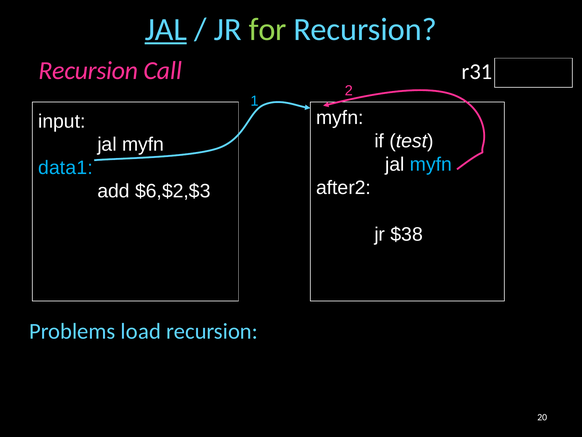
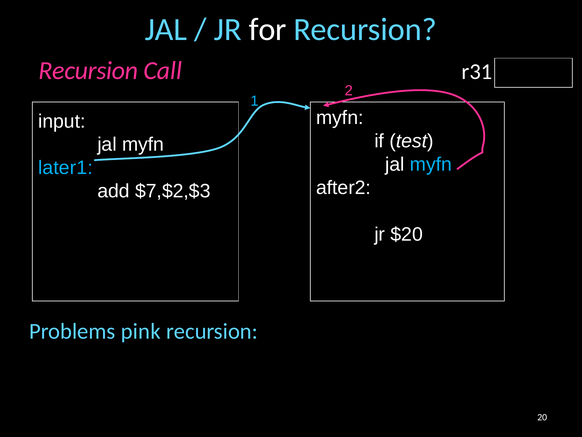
JAL at (166, 29) underline: present -> none
for colour: light green -> white
data1: data1 -> later1
$6,$2,$3: $6,$2,$3 -> $7,$2,$3
$38: $38 -> $20
load: load -> pink
